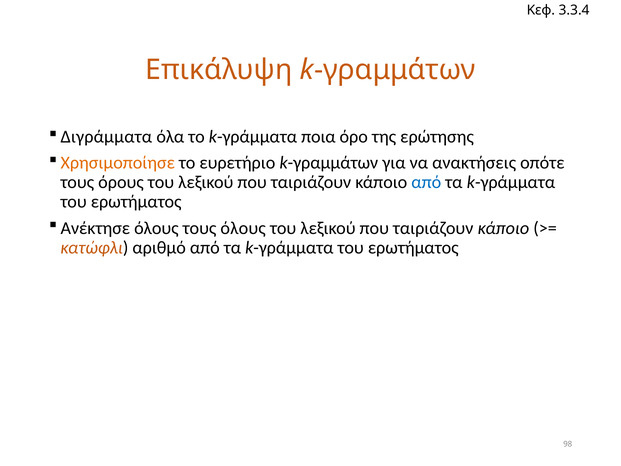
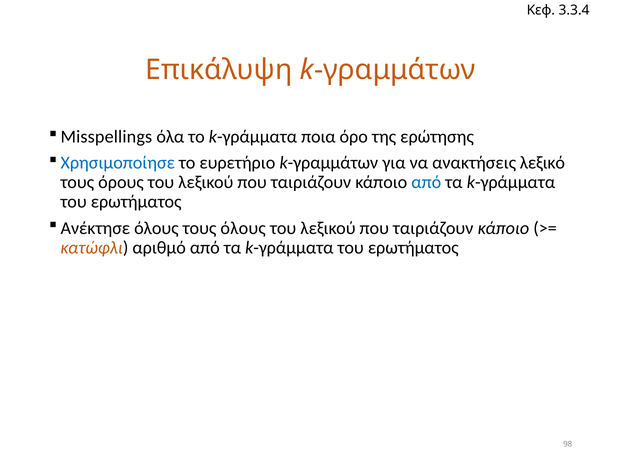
Διγράμματα: Διγράμματα -> Misspellings
Χρησιμοποίησε colour: orange -> blue
οπότε: οπότε -> λεξικό
